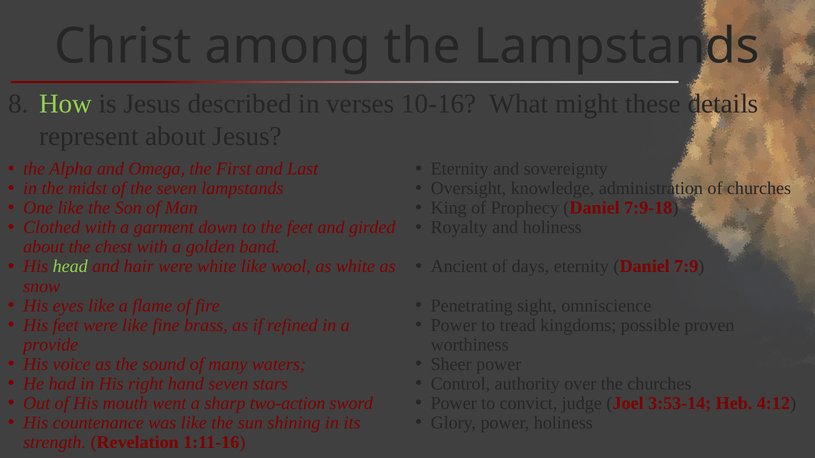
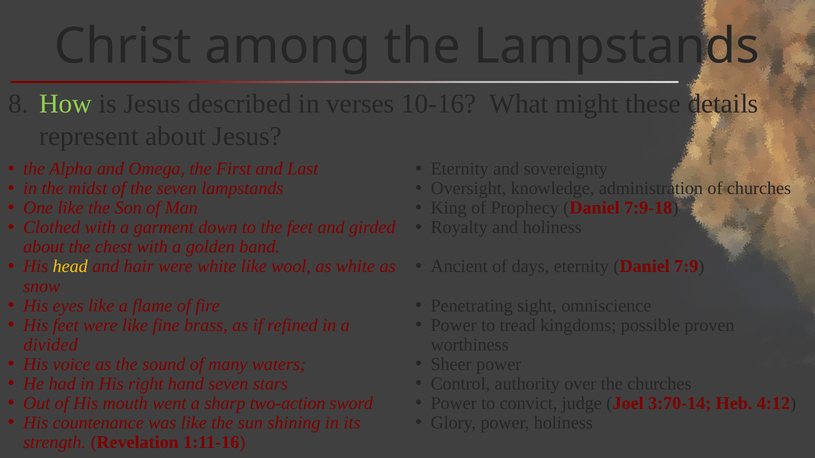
head colour: light green -> yellow
provide: provide -> divided
3:53-14: 3:53-14 -> 3:70-14
